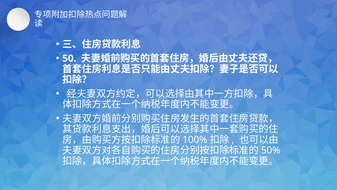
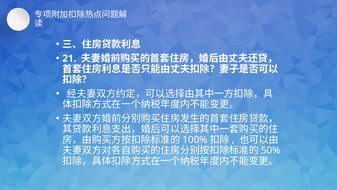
50: 50 -> 21
